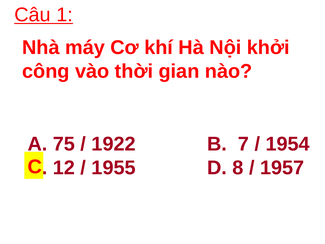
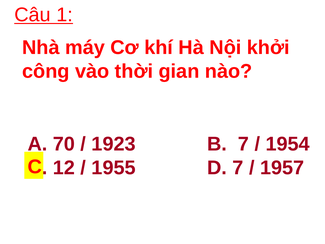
75: 75 -> 70
1922: 1922 -> 1923
D 8: 8 -> 7
